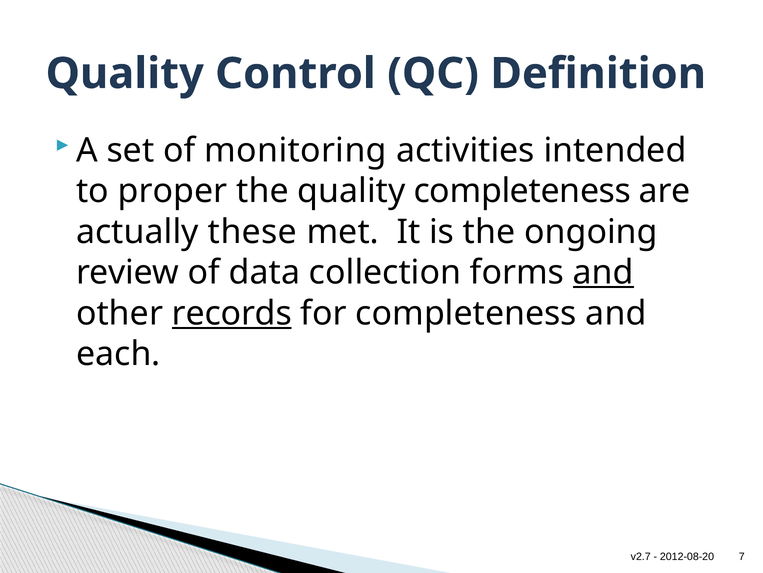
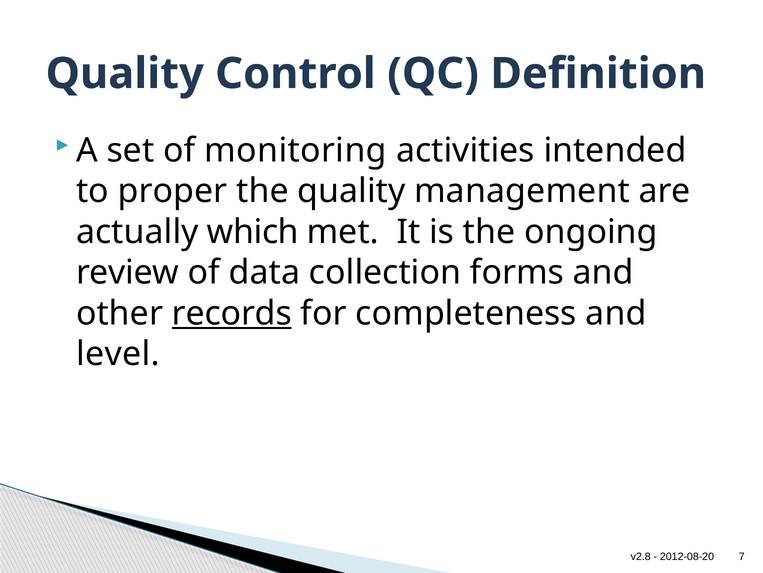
quality completeness: completeness -> management
these: these -> which
and at (603, 272) underline: present -> none
each: each -> level
v2.7: v2.7 -> v2.8
